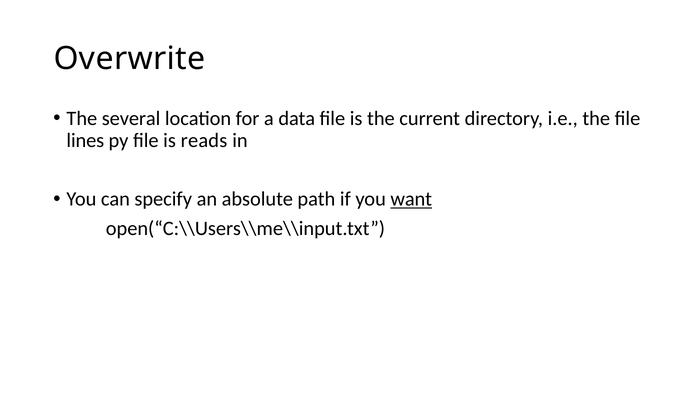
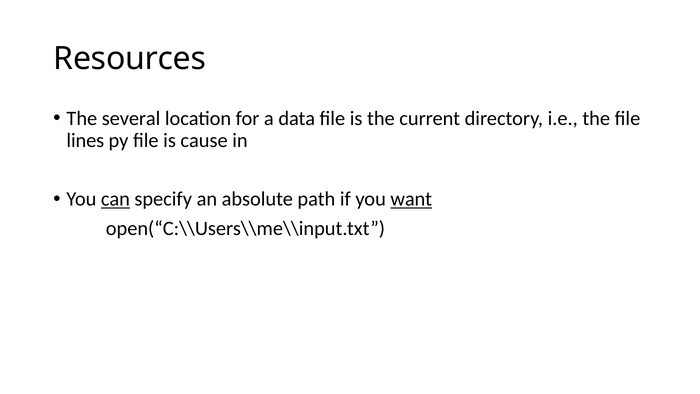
Overwrite: Overwrite -> Resources
reads: reads -> cause
can underline: none -> present
